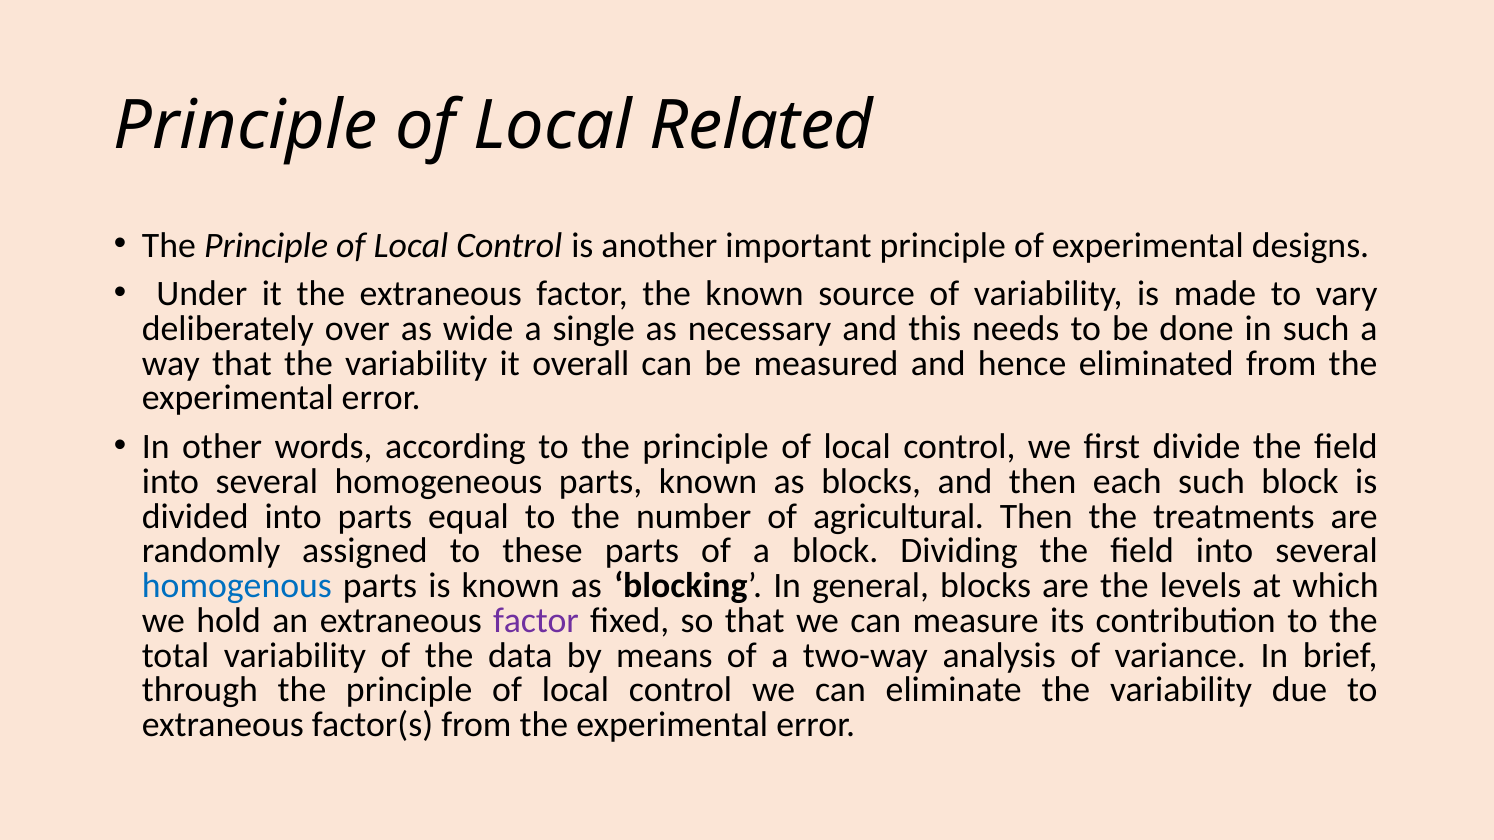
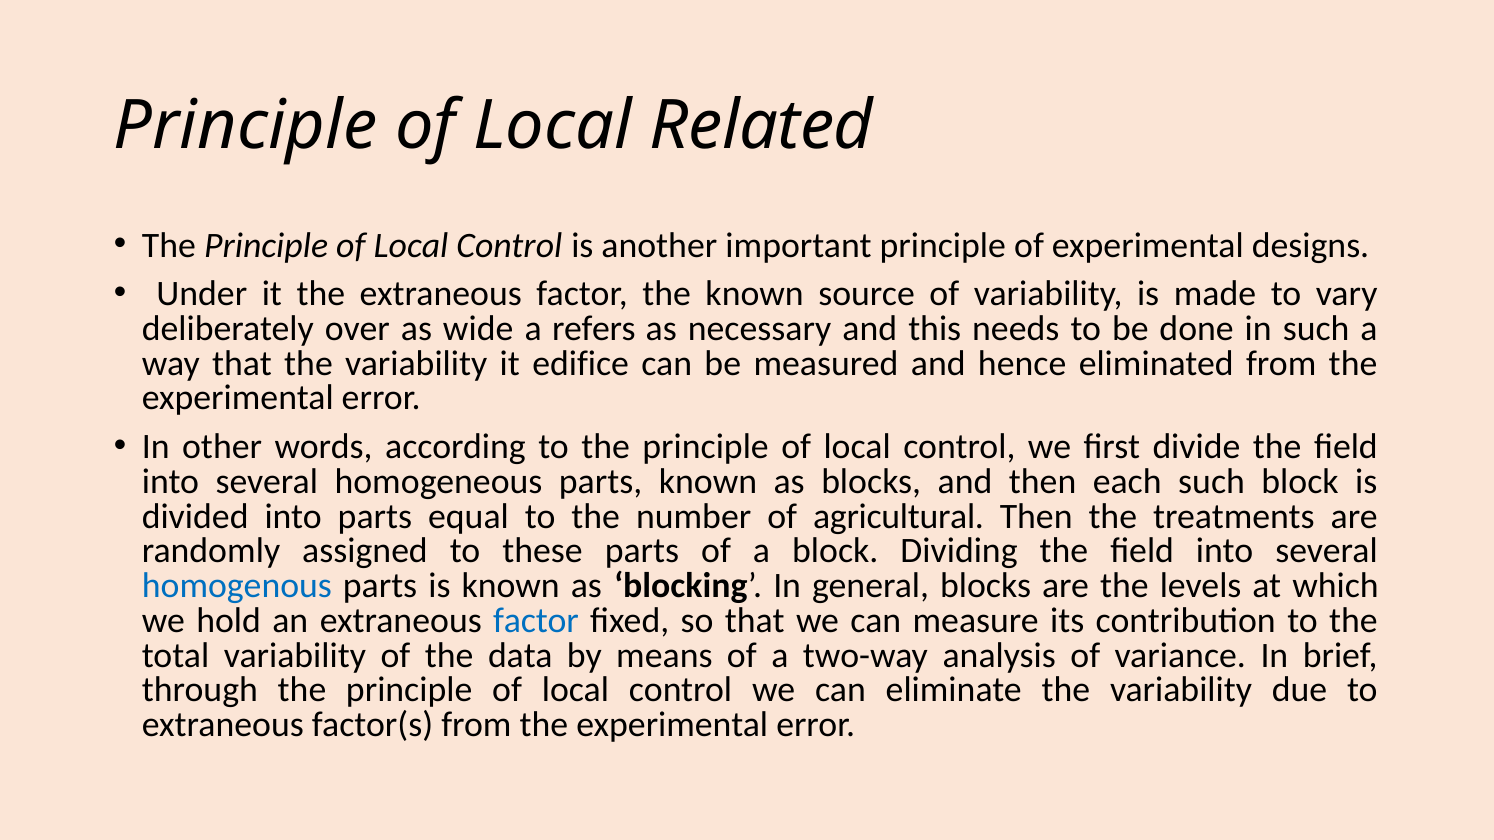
single: single -> refers
overall: overall -> edifice
factor at (536, 621) colour: purple -> blue
